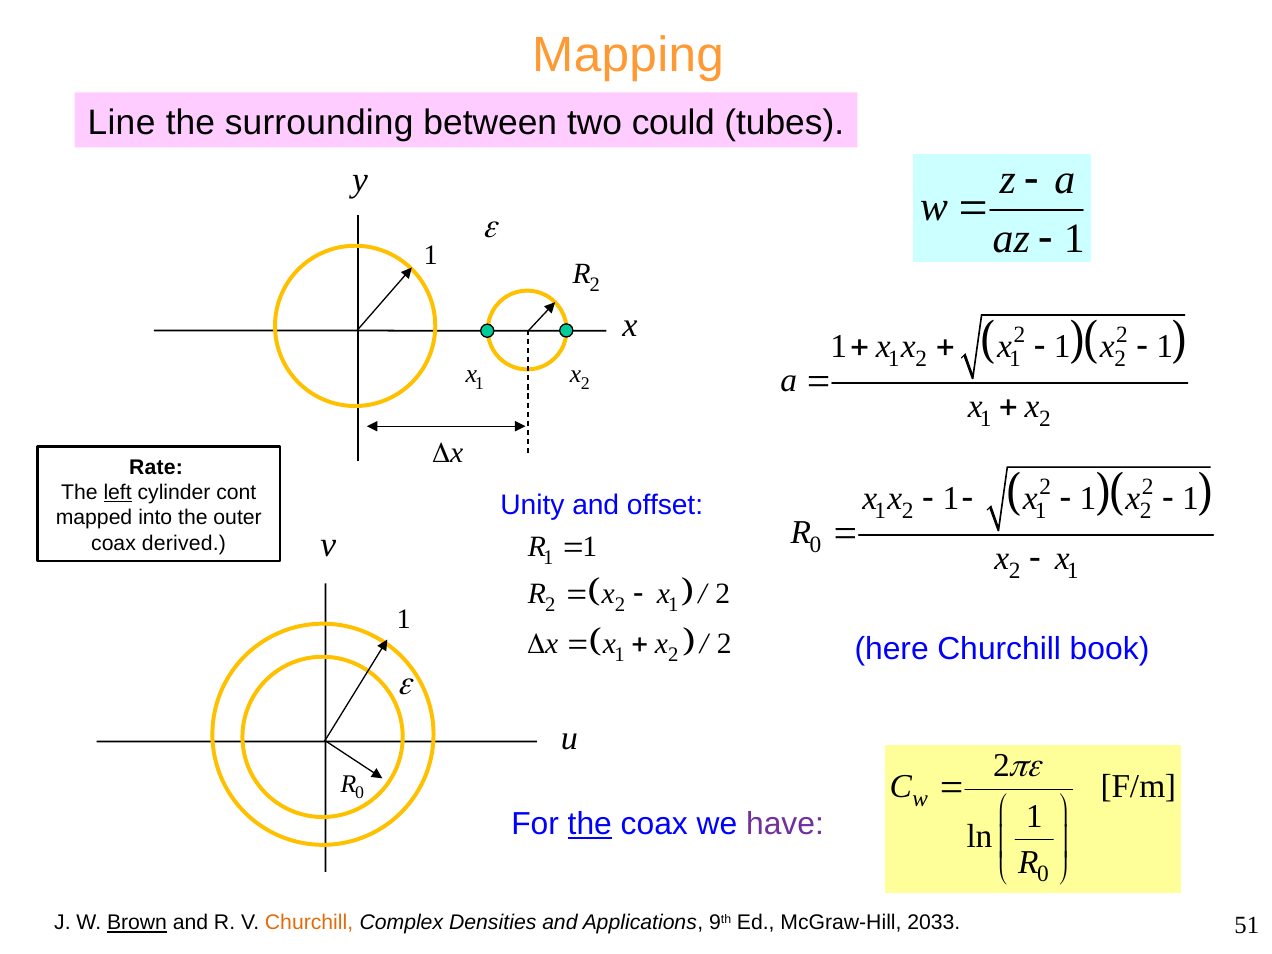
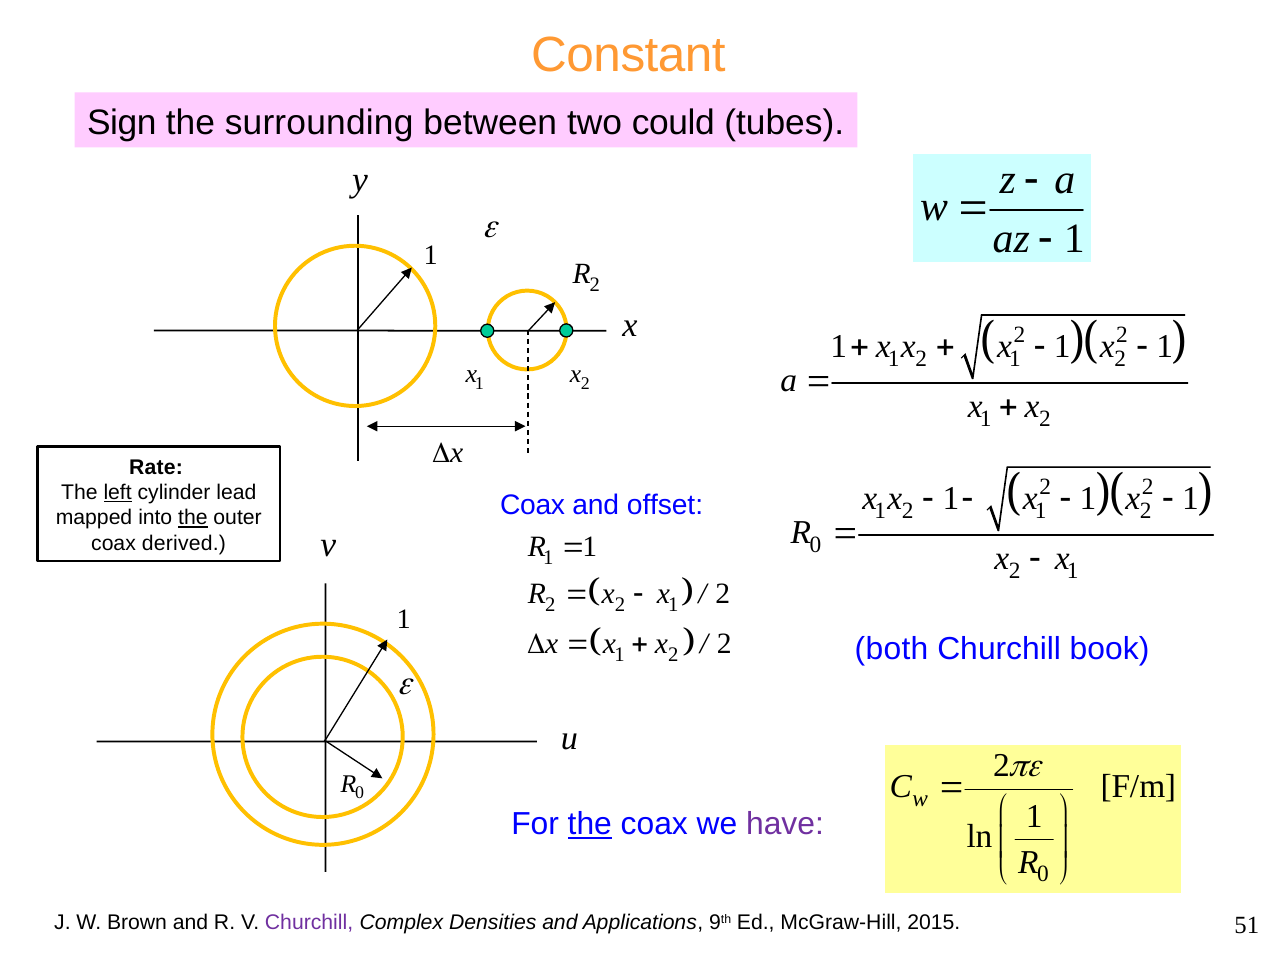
Mapping: Mapping -> Constant
Line: Line -> Sign
cont: cont -> lead
Unity at (532, 505): Unity -> Coax
the at (193, 518) underline: none -> present
here: here -> both
Brown underline: present -> none
Churchill at (309, 923) colour: orange -> purple
2033: 2033 -> 2015
